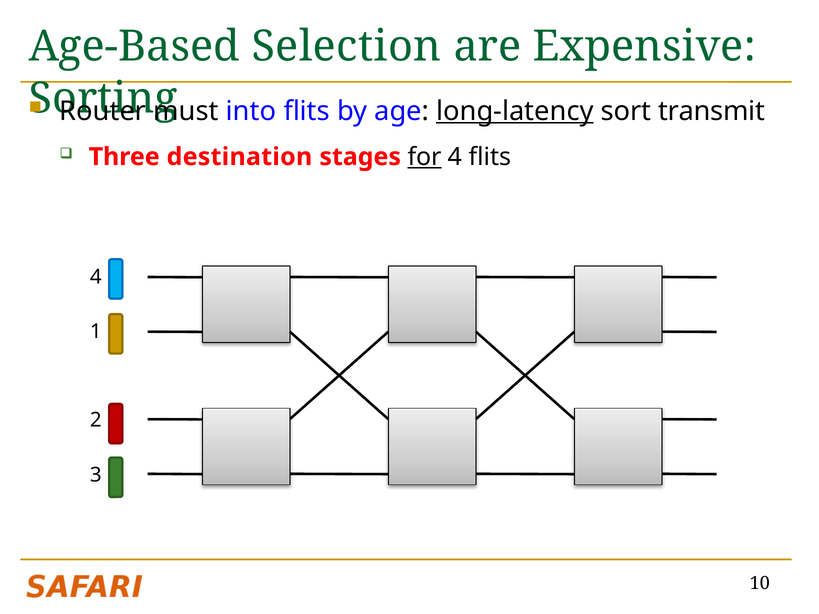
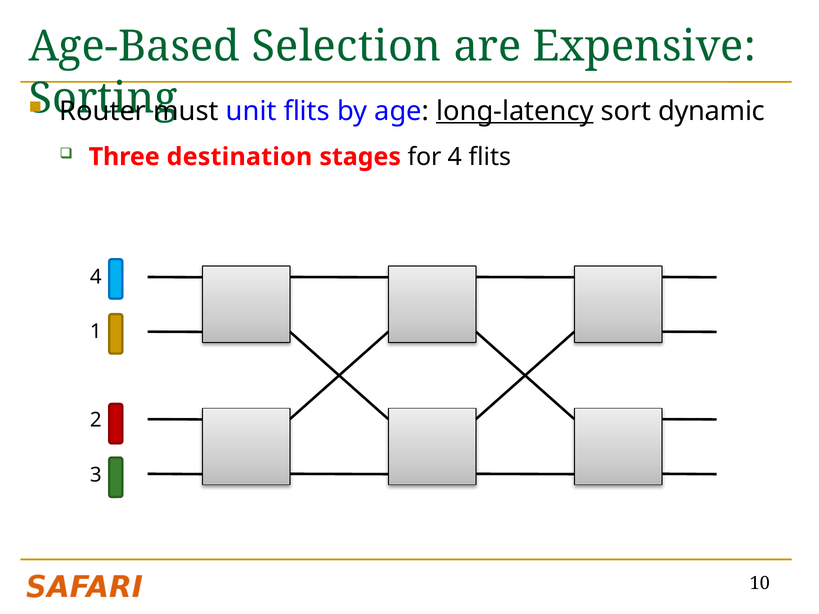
into: into -> unit
transmit: transmit -> dynamic
for underline: present -> none
